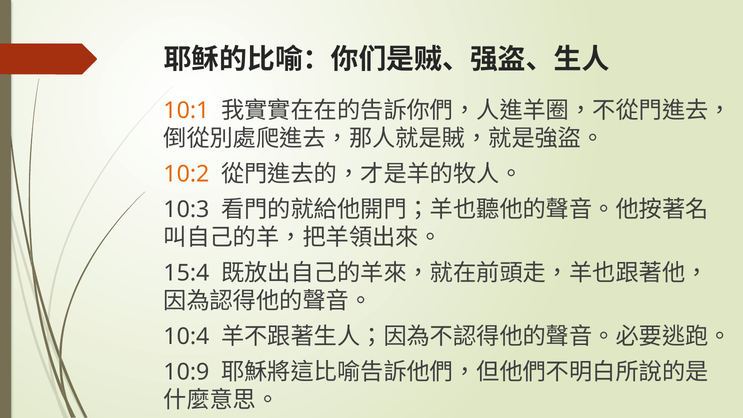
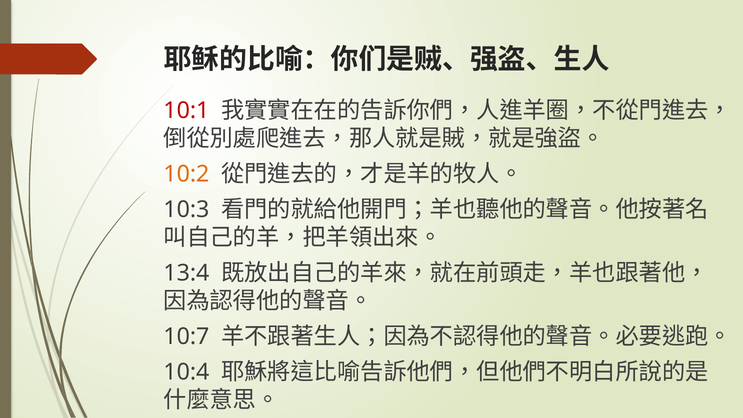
10:1 colour: orange -> red
15:4: 15:4 -> 13:4
10:4: 10:4 -> 10:7
10:9: 10:9 -> 10:4
